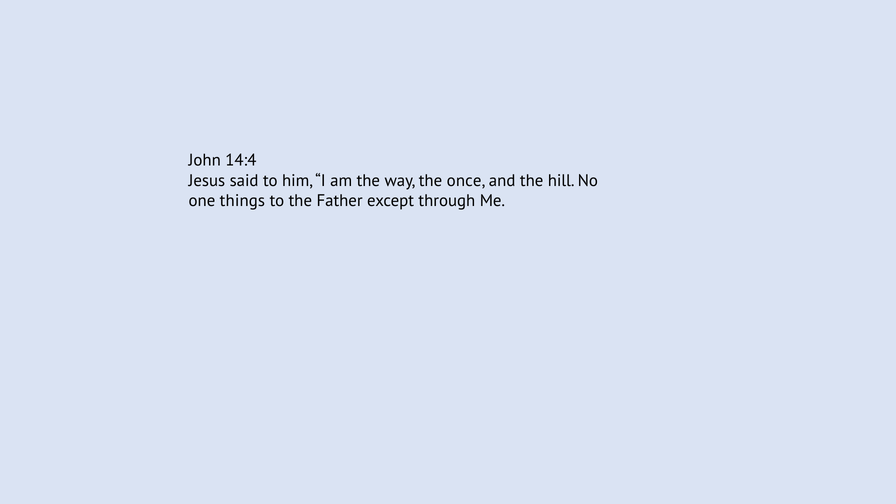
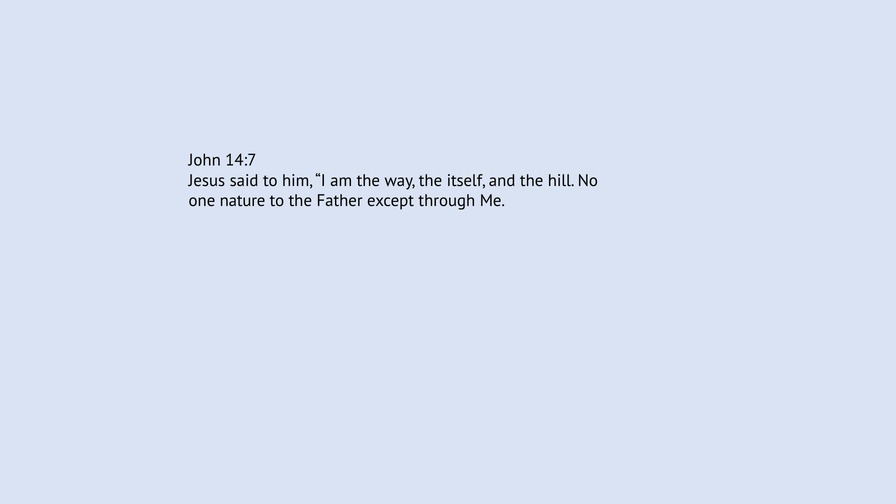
14:4: 14:4 -> 14:7
once: once -> itself
things: things -> nature
